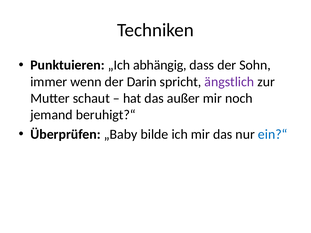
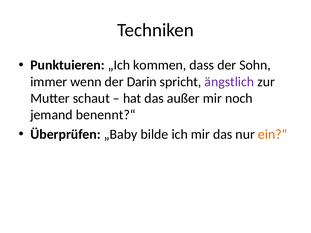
abhängig: abhängig -> kommen
beruhigt?“: beruhigt?“ -> benennt?“
ein?“ colour: blue -> orange
